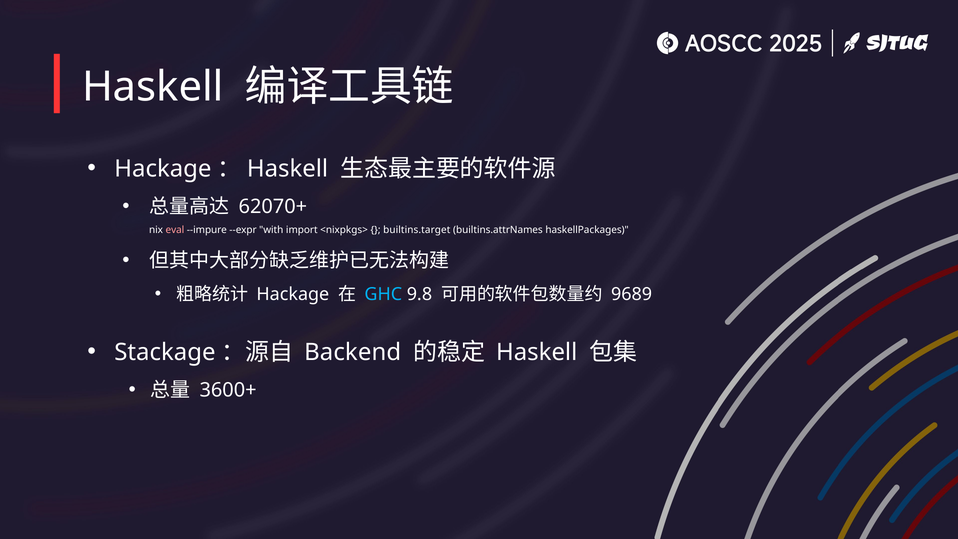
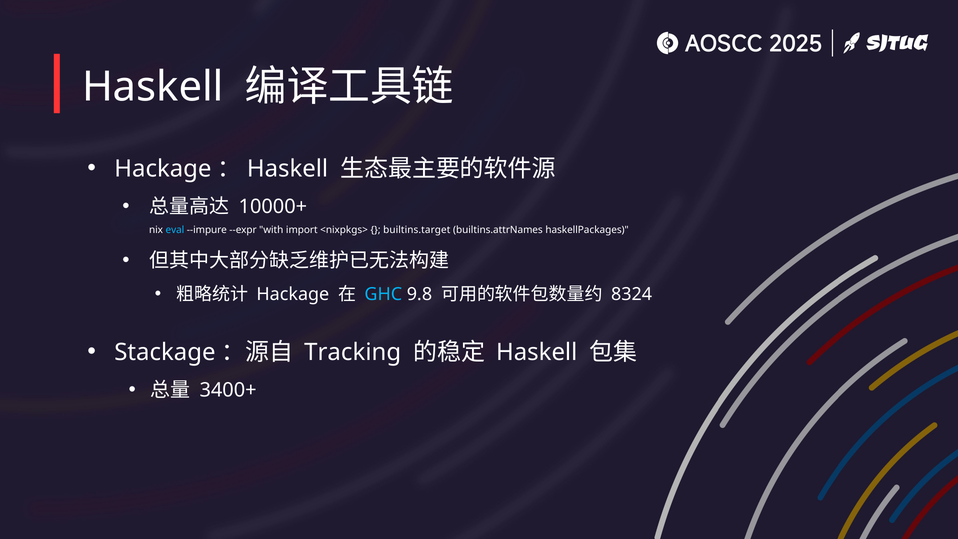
62070+: 62070+ -> 10000+
eval colour: pink -> light blue
9689: 9689 -> 8324
Backend: Backend -> Tracking
3600+: 3600+ -> 3400+
